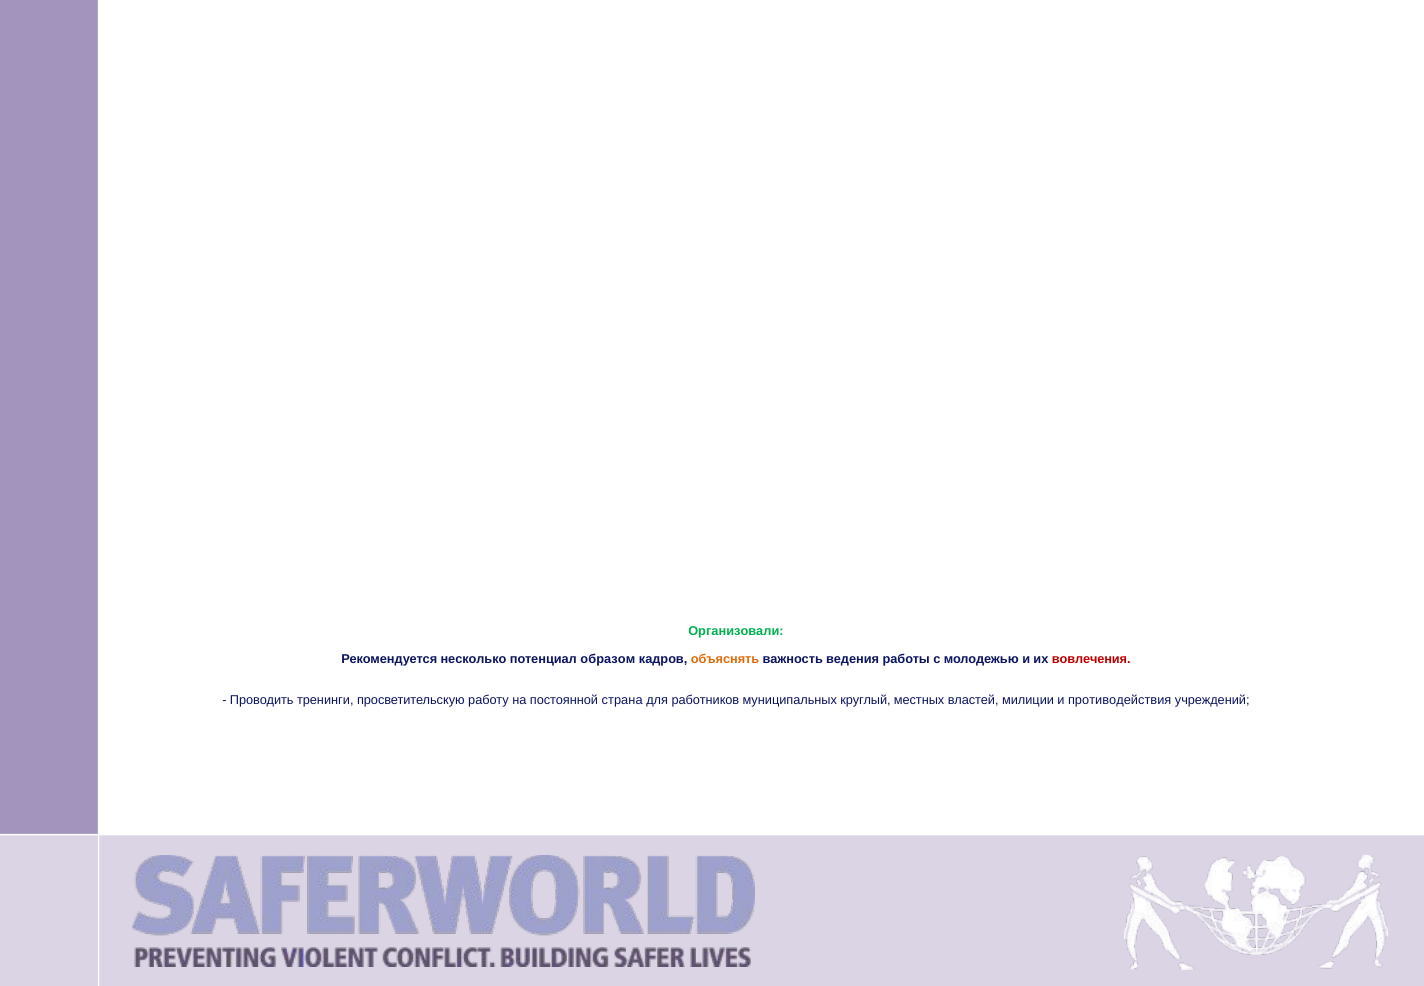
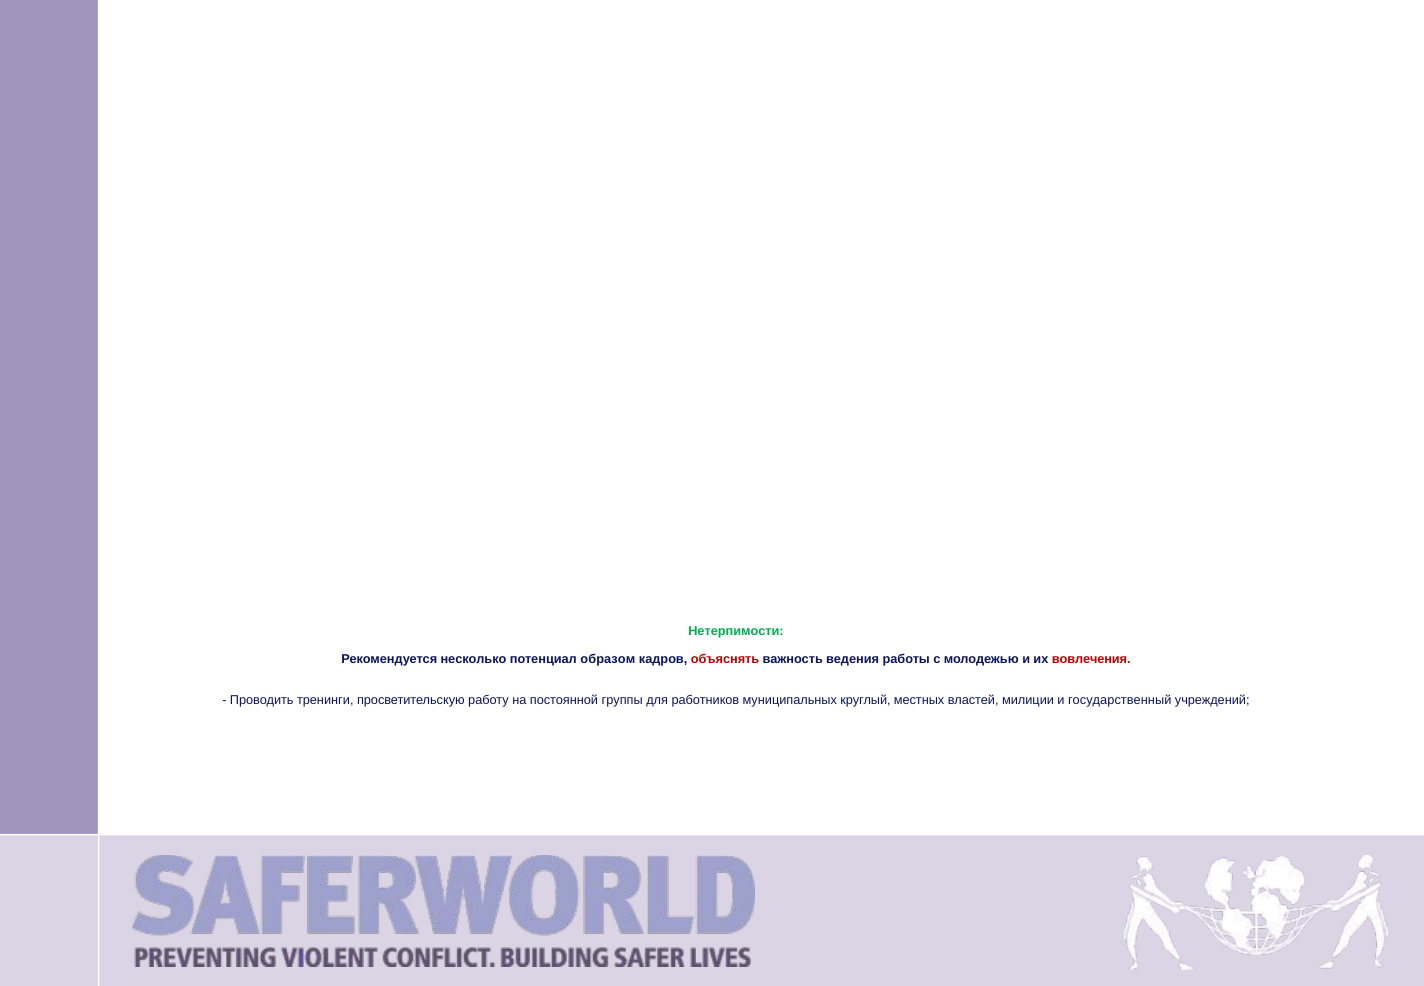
Организовали: Организовали -> Нетерпимости
объяснять colour: orange -> red
страна: страна -> группы
противодействия: противодействия -> государственный
